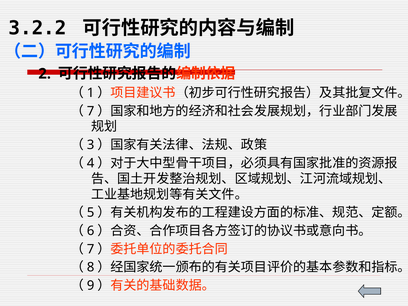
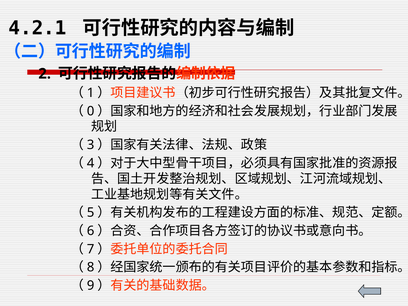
3.2.2: 3.2.2 -> 4.2.1
7 at (91, 111): 7 -> 0
